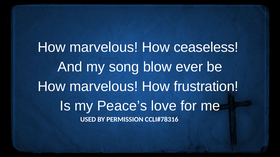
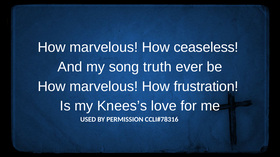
blow: blow -> truth
Peace’s: Peace’s -> Knees’s
